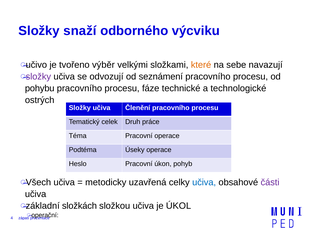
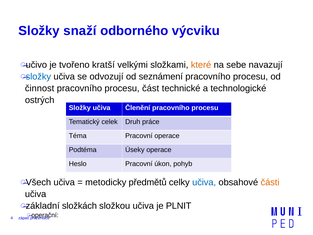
výběr: výběr -> kratší
složky at (38, 77) colour: purple -> blue
pohybu: pohybu -> činnost
fáze: fáze -> část
uzavřená: uzavřená -> předmětů
části colour: purple -> orange
ÚKOL: ÚKOL -> PLNIT
